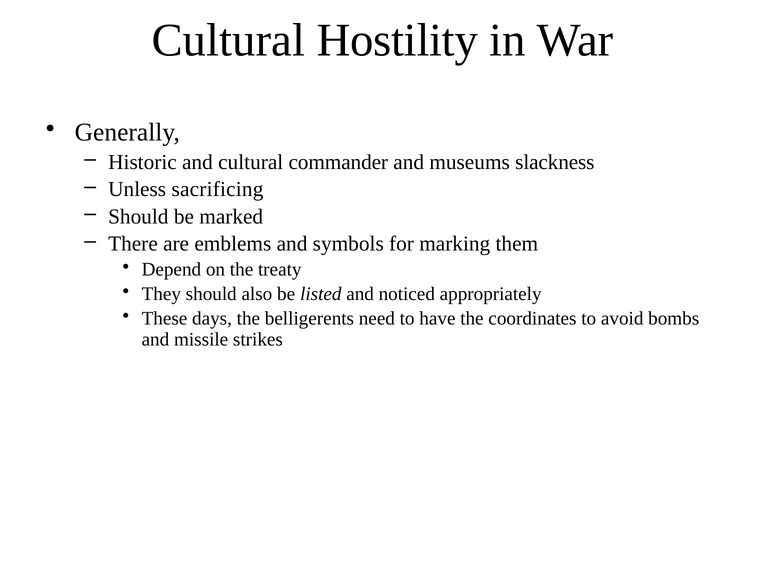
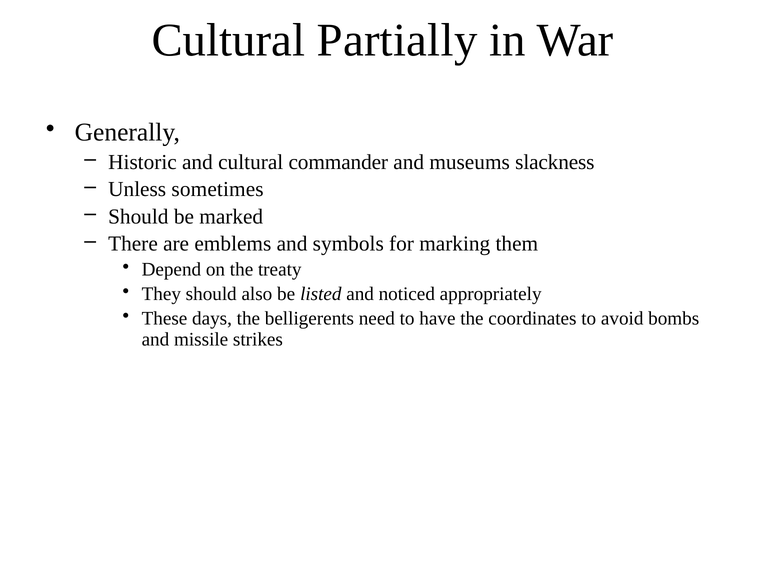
Hostility: Hostility -> Partially
sacrificing: sacrificing -> sometimes
